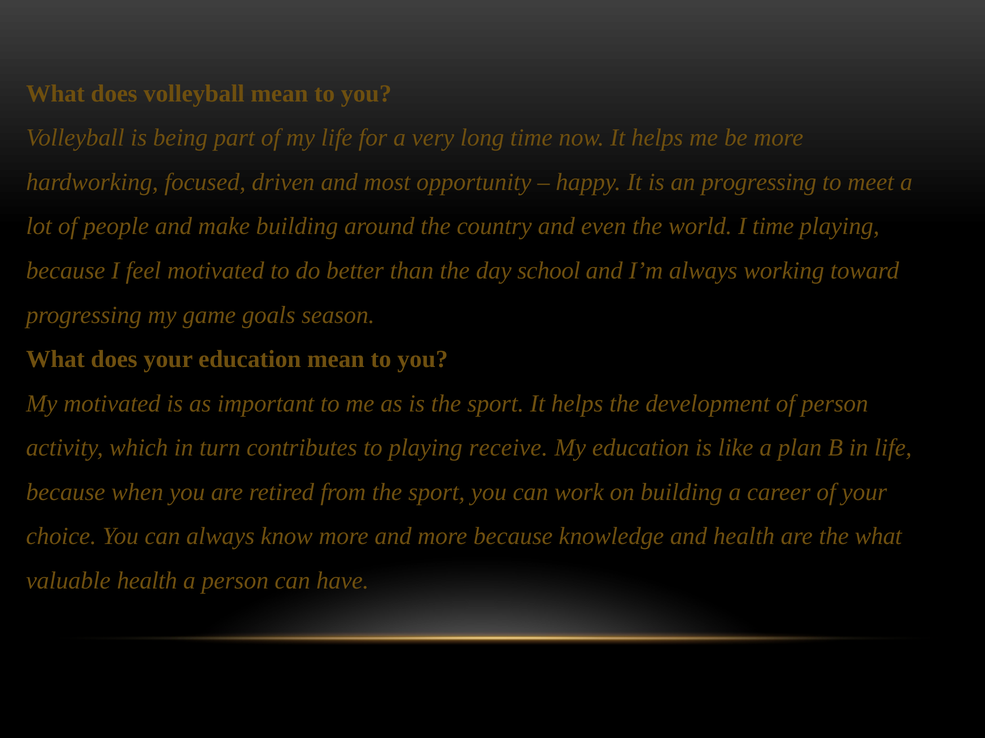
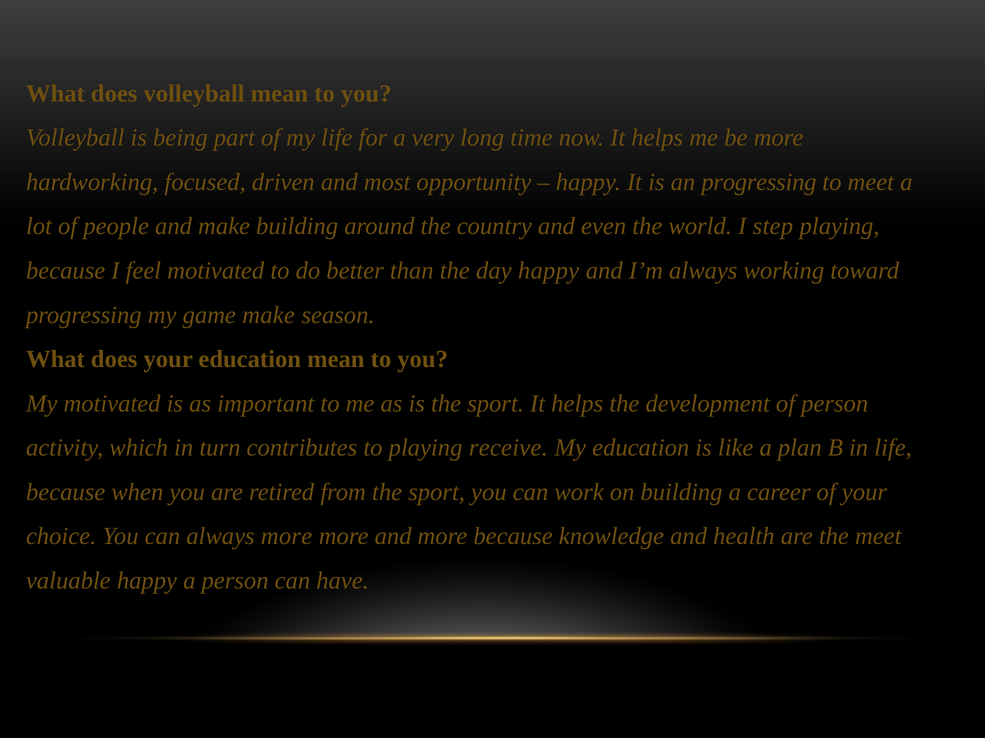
I time: time -> step
day school: school -> happy
game goals: goals -> make
always know: know -> more
the what: what -> meet
valuable health: health -> happy
